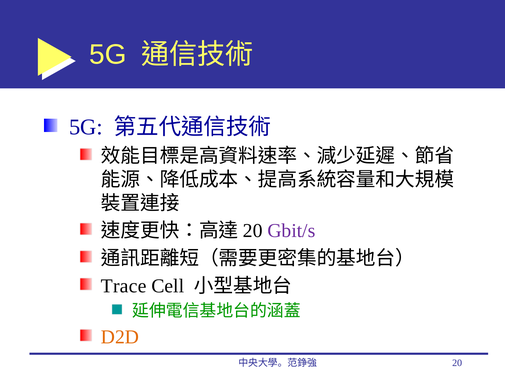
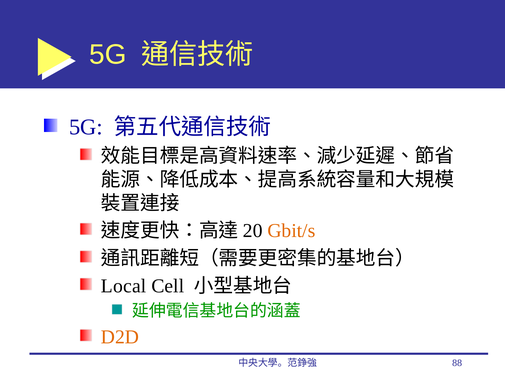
Gbit/s colour: purple -> orange
Trace: Trace -> Local
20 at (457, 363): 20 -> 88
